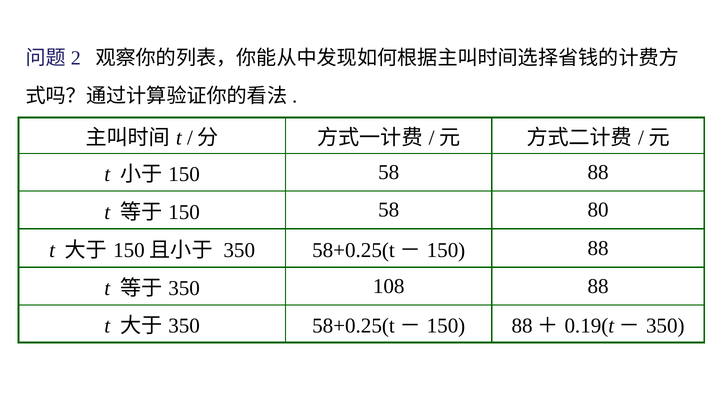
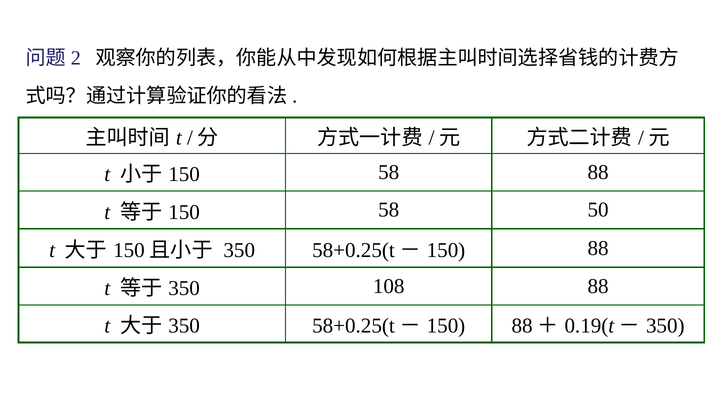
80: 80 -> 50
